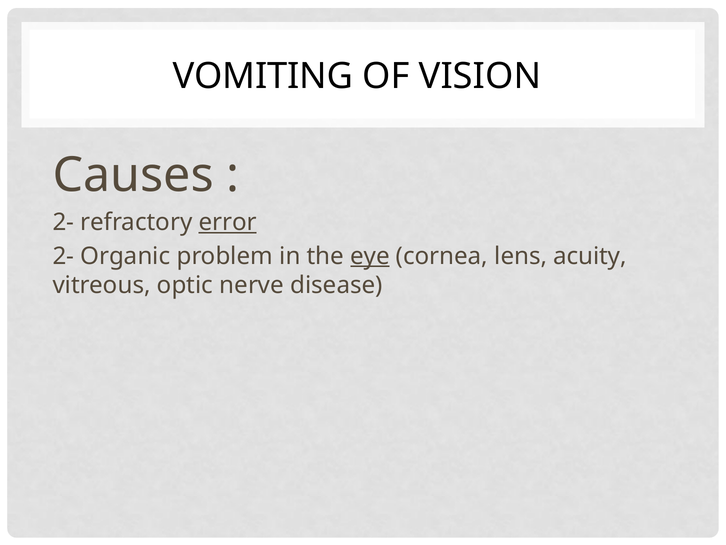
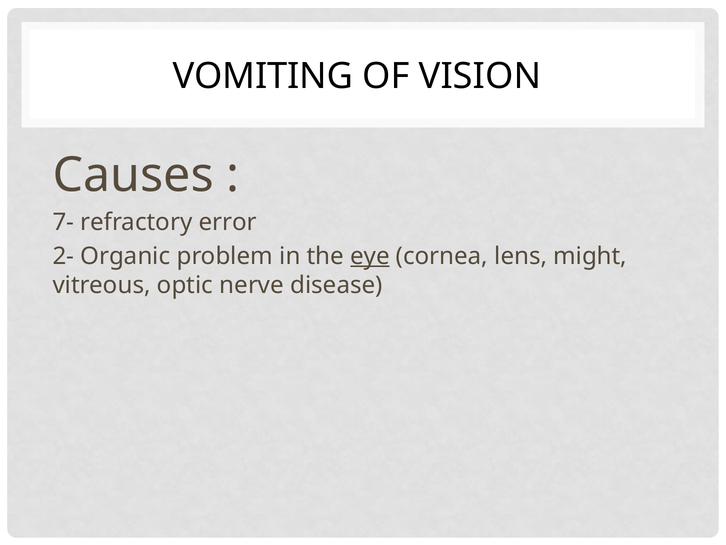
2- at (63, 222): 2- -> 7-
error underline: present -> none
acuity: acuity -> might
